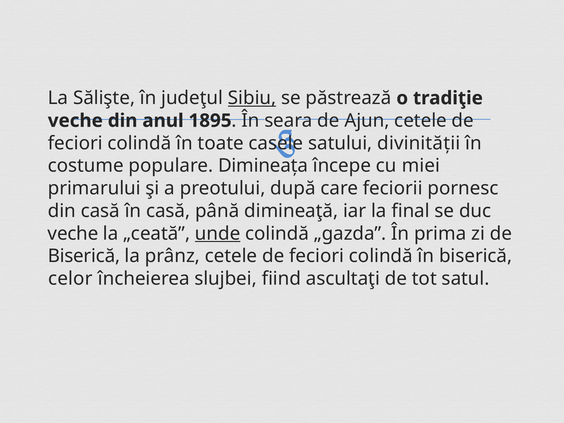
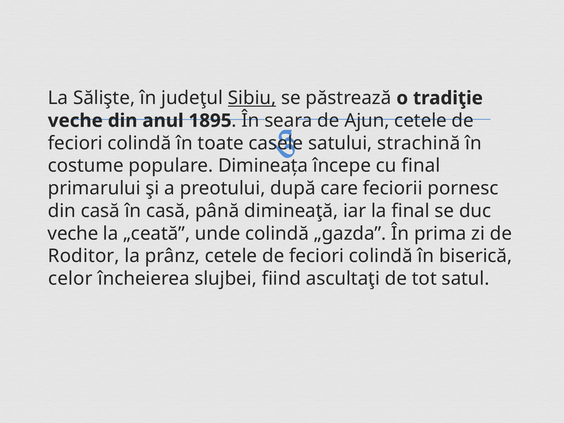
divinității: divinității -> strachină
cu miei: miei -> final
unde underline: present -> none
Biserică at (84, 256): Biserică -> Roditor
